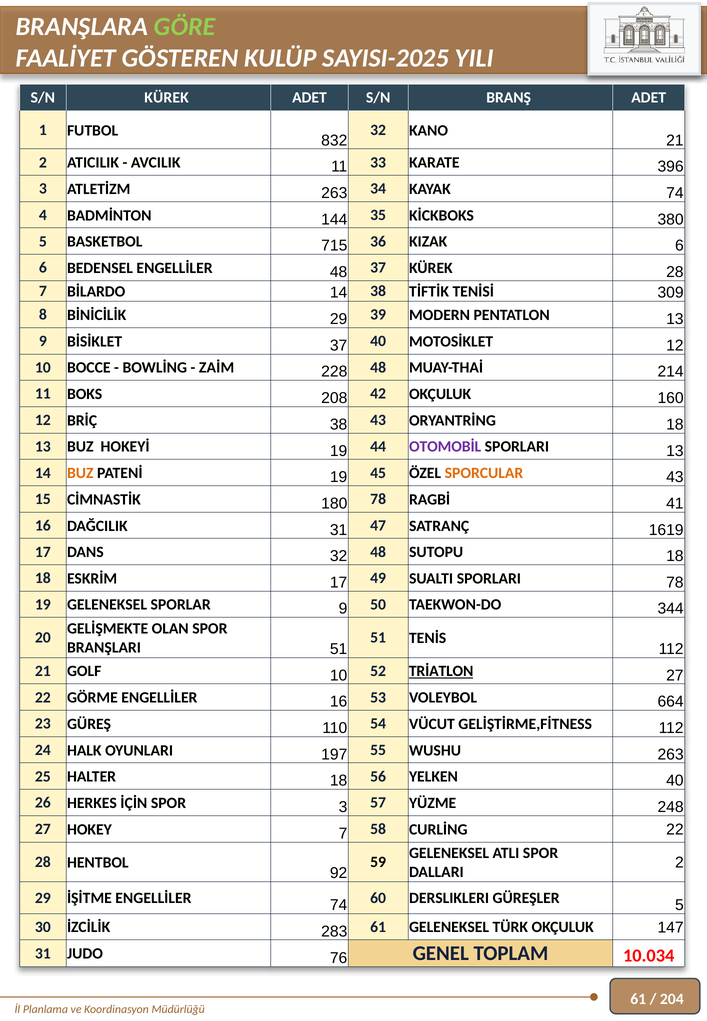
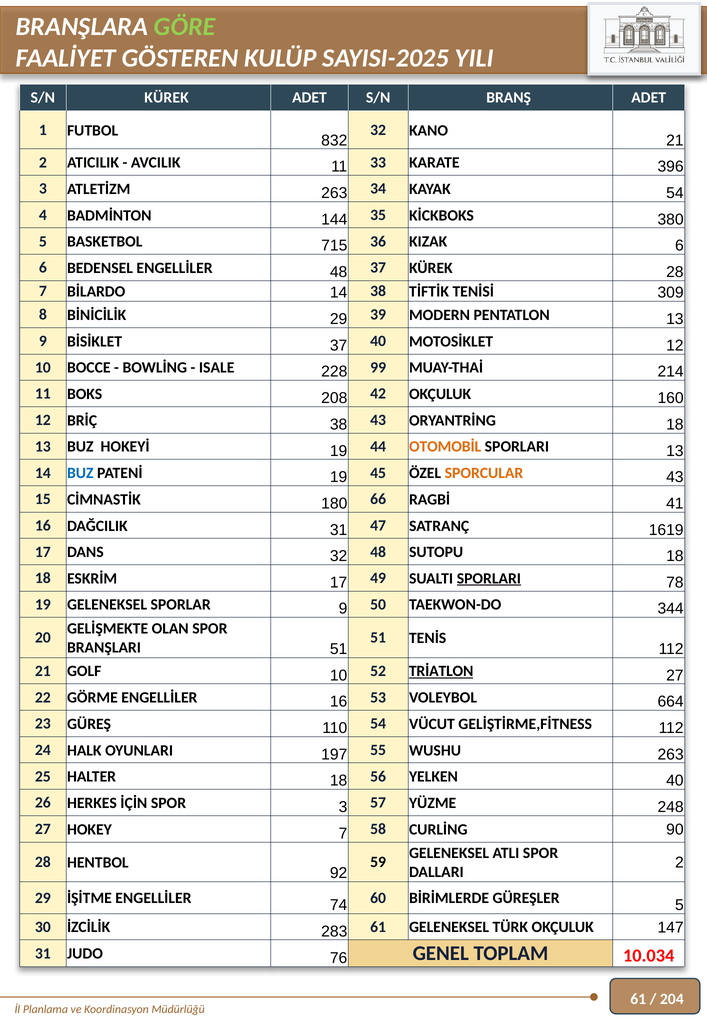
KAYAK 74: 74 -> 54
ZAİM: ZAİM -> ISALE
228 48: 48 -> 99
OTOMOBİL colour: purple -> orange
BUZ at (80, 473) colour: orange -> blue
180 78: 78 -> 66
SPORLARI at (489, 579) underline: none -> present
CURLİNG 22: 22 -> 90
DERSLIKLERI: DERSLIKLERI -> BİRİMLERDE
